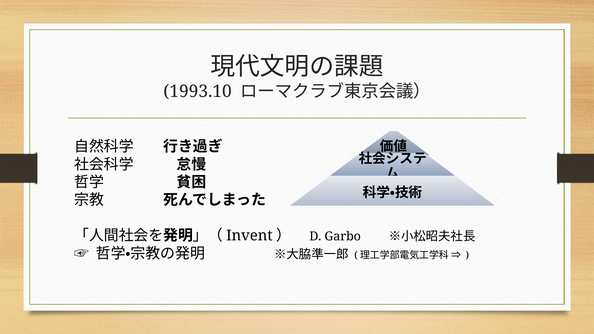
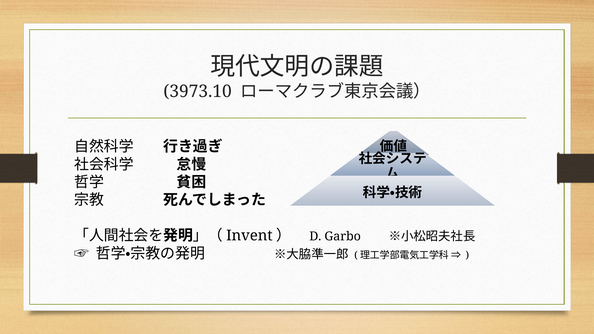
1993.10: 1993.10 -> 3973.10
